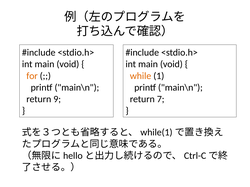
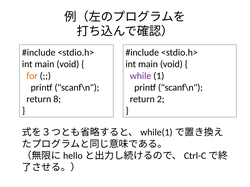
while colour: orange -> purple
main\n at (77, 88): main\n -> scanf\n
main\n at (180, 88): main\n -> scanf\n
9: 9 -> 8
7: 7 -> 2
